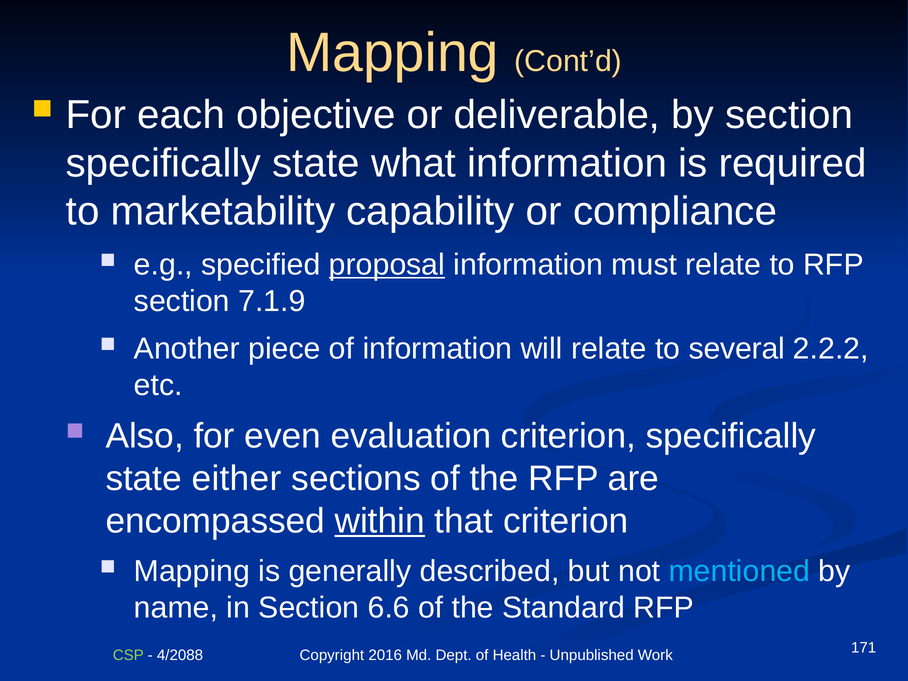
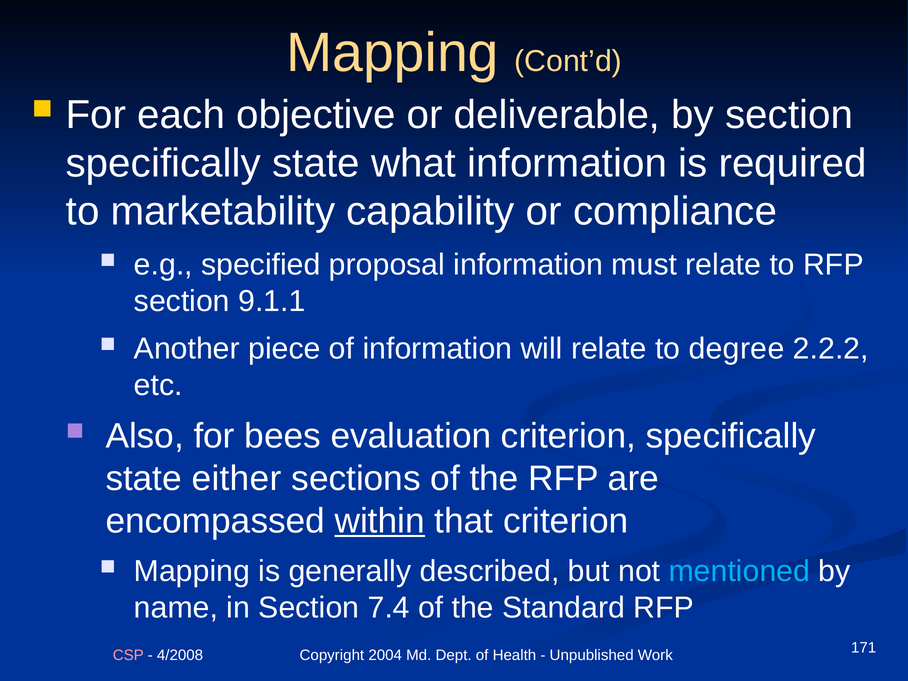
proposal underline: present -> none
7.1.9: 7.1.9 -> 9.1.1
several: several -> degree
even: even -> bees
6.6: 6.6 -> 7.4
CSP colour: light green -> pink
4/2088: 4/2088 -> 4/2008
2016: 2016 -> 2004
